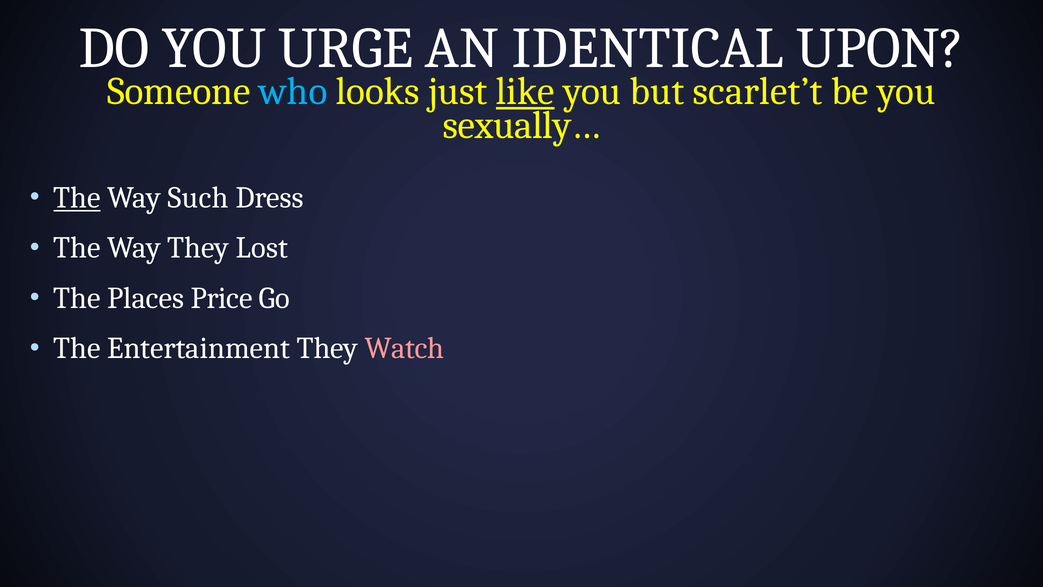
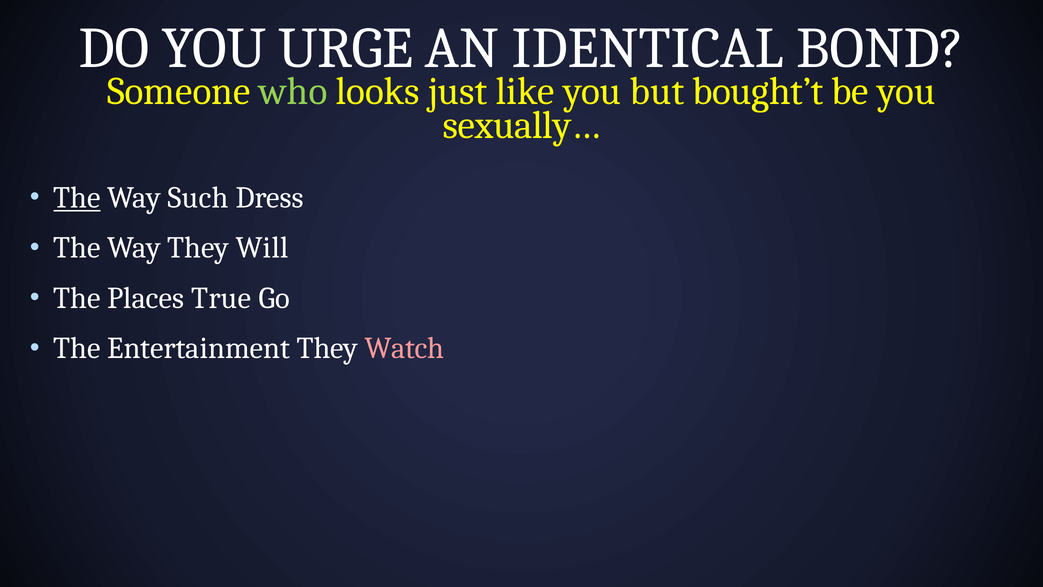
UPON: UPON -> BOND
who colour: light blue -> light green
like underline: present -> none
scarlet’t: scarlet’t -> bought’t
Lost: Lost -> Will
Price: Price -> True
